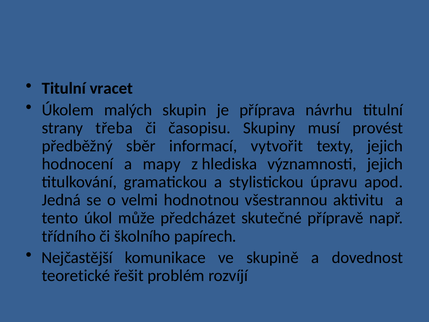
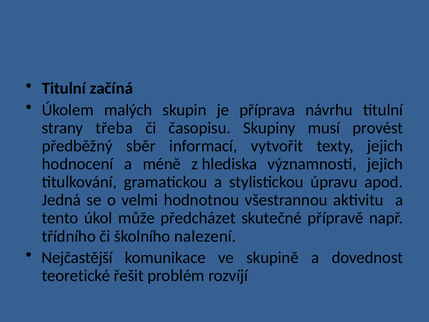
vracet: vracet -> začíná
mapy: mapy -> méně
papírech: papírech -> nalezení
